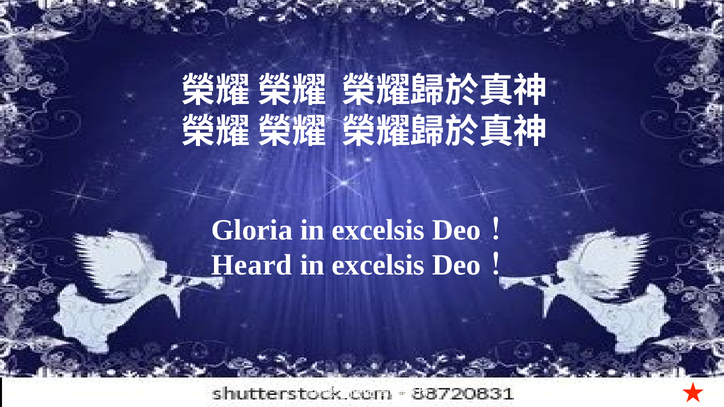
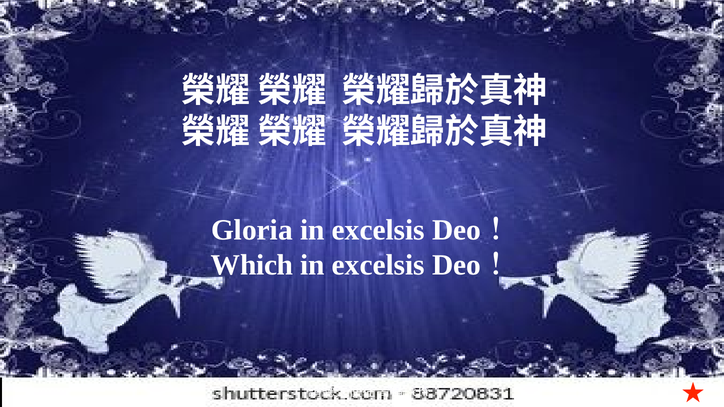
Heard: Heard -> Which
